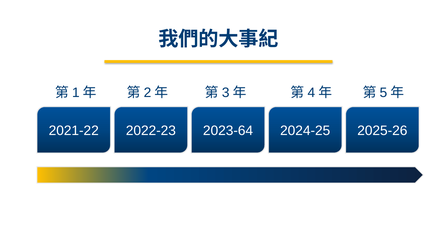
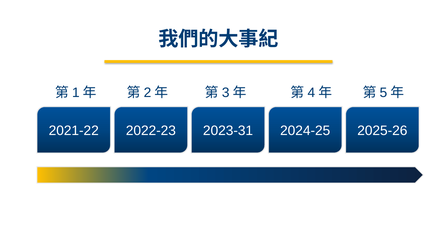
2023-64: 2023-64 -> 2023-31
